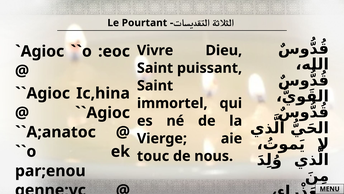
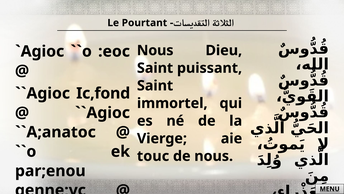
Vivre at (155, 50): Vivre -> Nous
Ic,hina: Ic,hina -> Ic,fond
